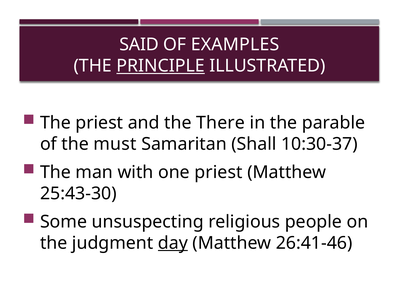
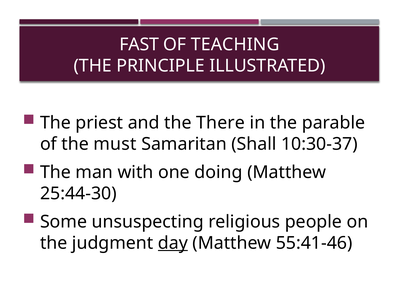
SAID: SAID -> FAST
EXAMPLES: EXAMPLES -> TEACHING
PRINCIPLE underline: present -> none
one priest: priest -> doing
25:43-30: 25:43-30 -> 25:44-30
26:41-46: 26:41-46 -> 55:41-46
